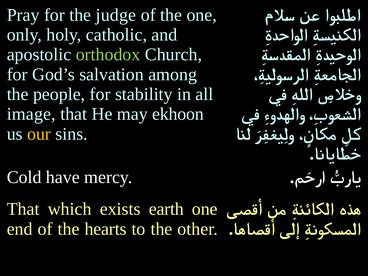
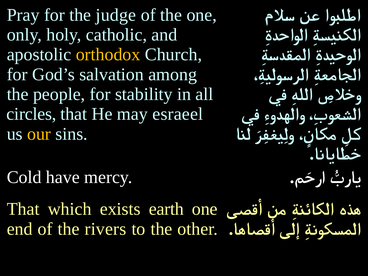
orthodox colour: light green -> yellow
image: image -> circles
ekhoon: ekhoon -> esraeel
hearts: hearts -> rivers
